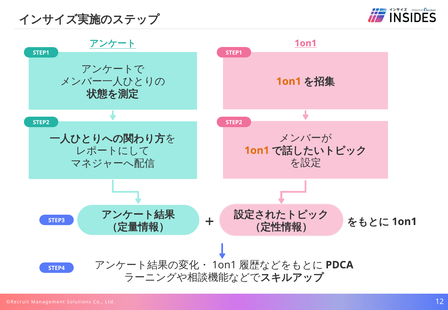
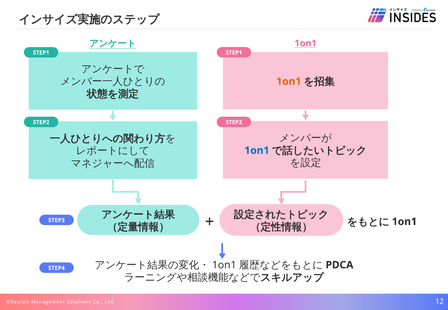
1on1 at (257, 151) colour: orange -> blue
